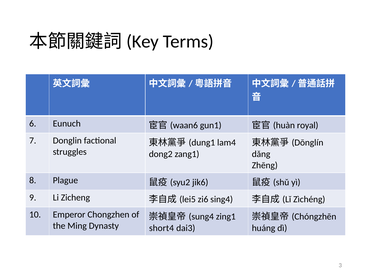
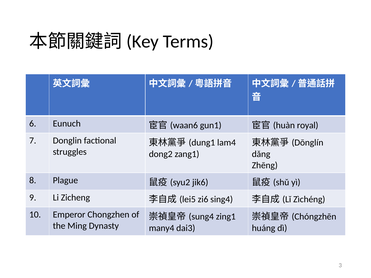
short4: short4 -> many4
